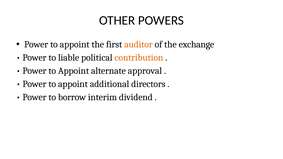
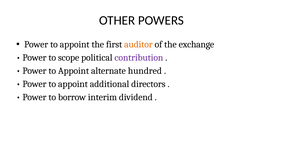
liable: liable -> scope
contribution colour: orange -> purple
approval: approval -> hundred
